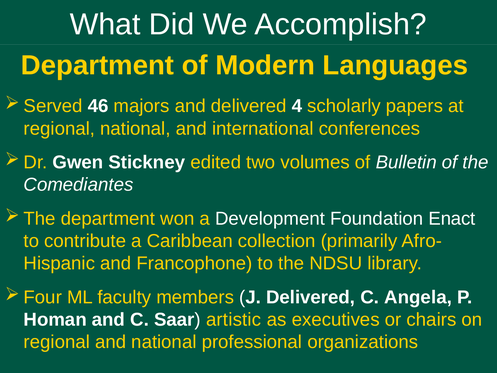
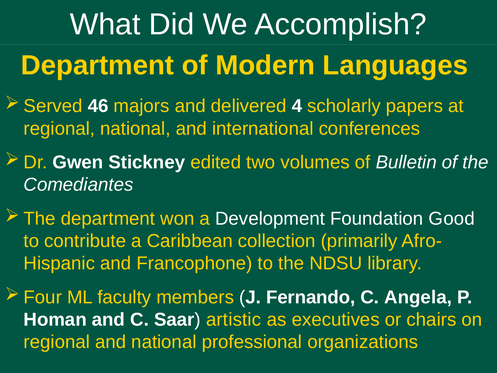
Enact: Enact -> Good
J Delivered: Delivered -> Fernando
